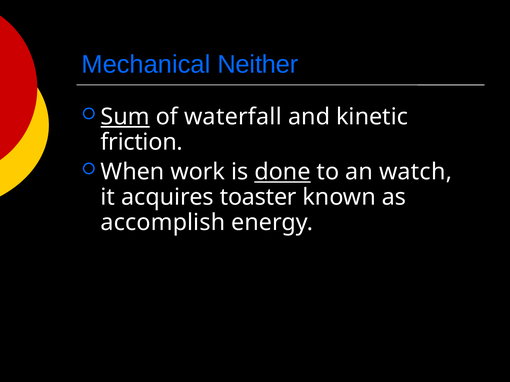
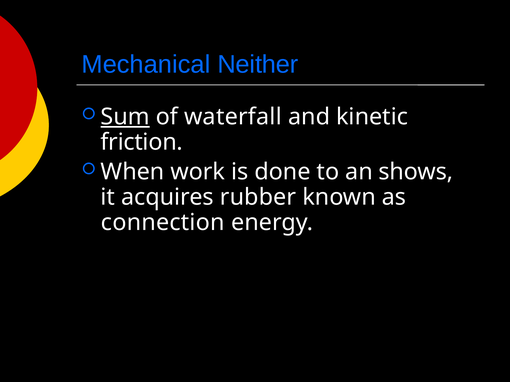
done underline: present -> none
watch: watch -> shows
toaster: toaster -> rubber
accomplish: accomplish -> connection
